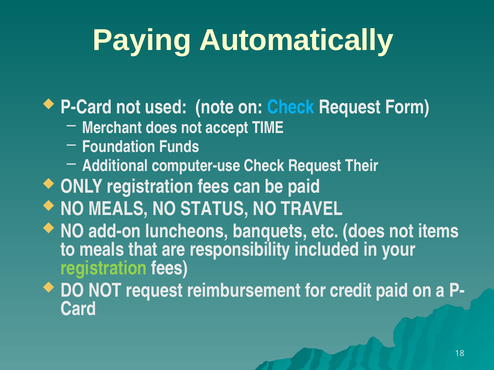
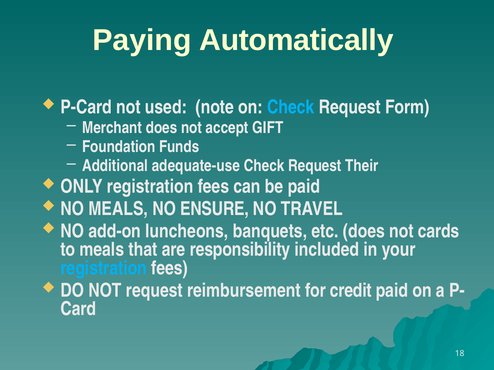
TIME: TIME -> GIFT
computer-use: computer-use -> adequate-use
STATUS: STATUS -> ENSURE
items: items -> cards
registration at (104, 268) colour: light green -> light blue
